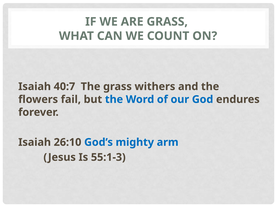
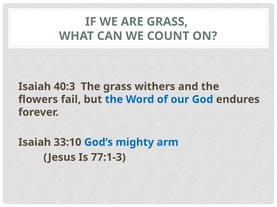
40:7: 40:7 -> 40:3
26:10: 26:10 -> 33:10
55:1-3: 55:1-3 -> 77:1-3
